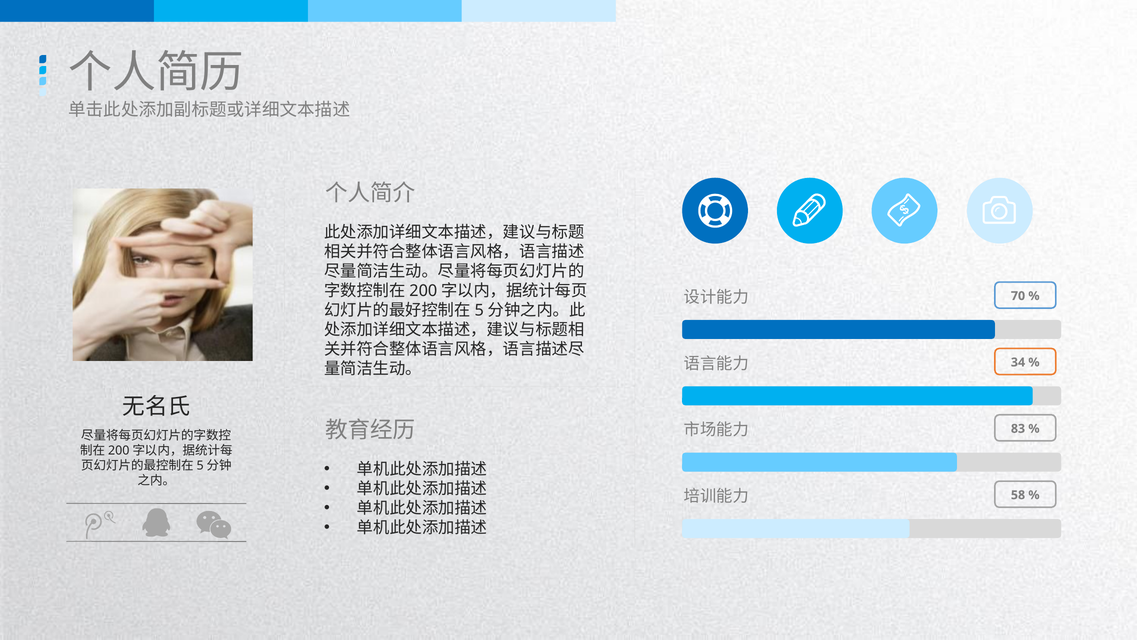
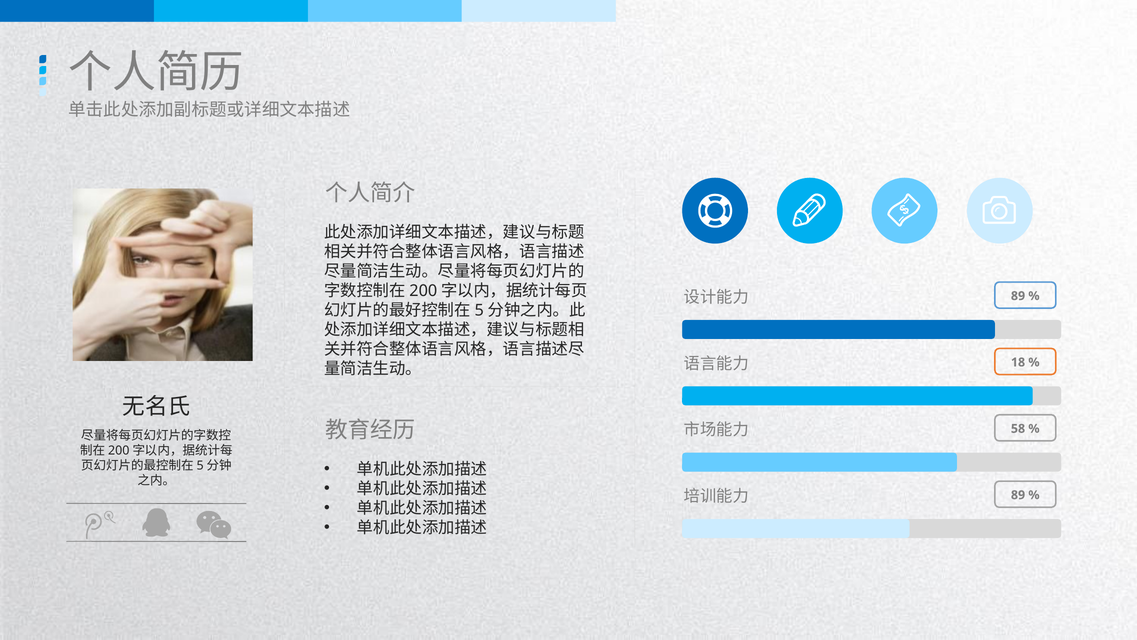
70 at (1018, 296): 70 -> 89
34: 34 -> 18
83: 83 -> 58
58 at (1018, 495): 58 -> 89
